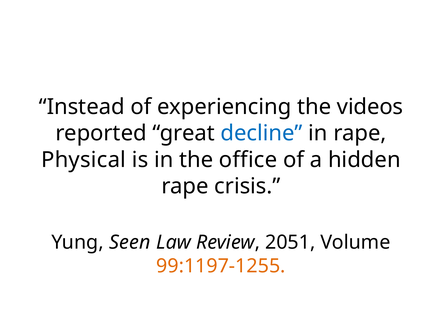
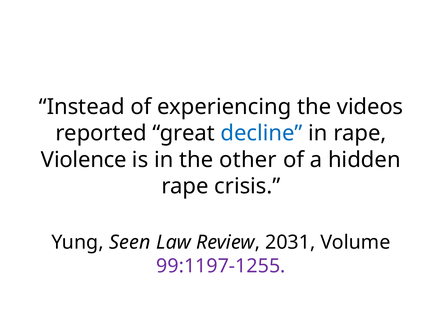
Physical: Physical -> Violence
office: office -> other
2051: 2051 -> 2031
99:1197-1255 colour: orange -> purple
